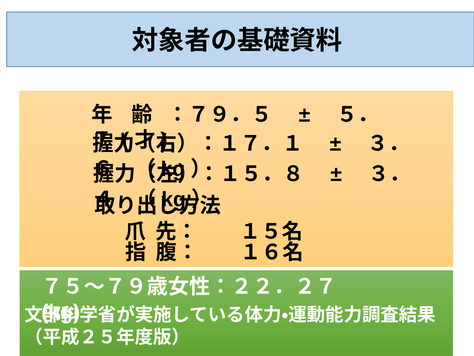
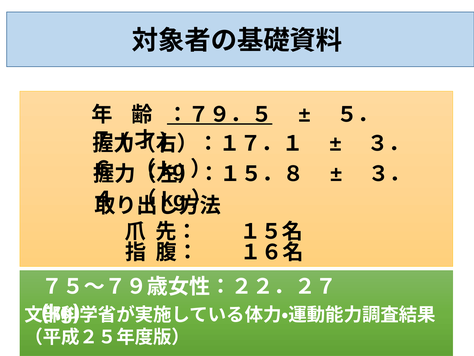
：７９．５ underline: none -> present
